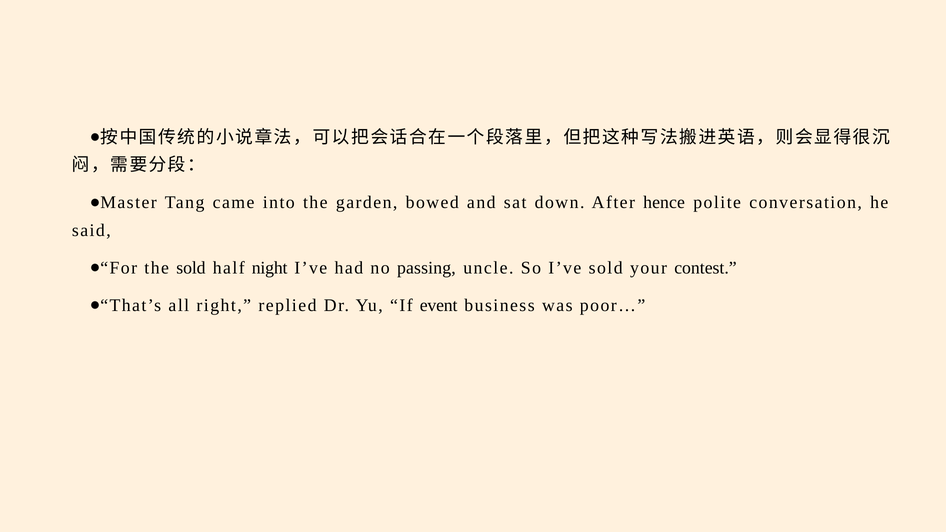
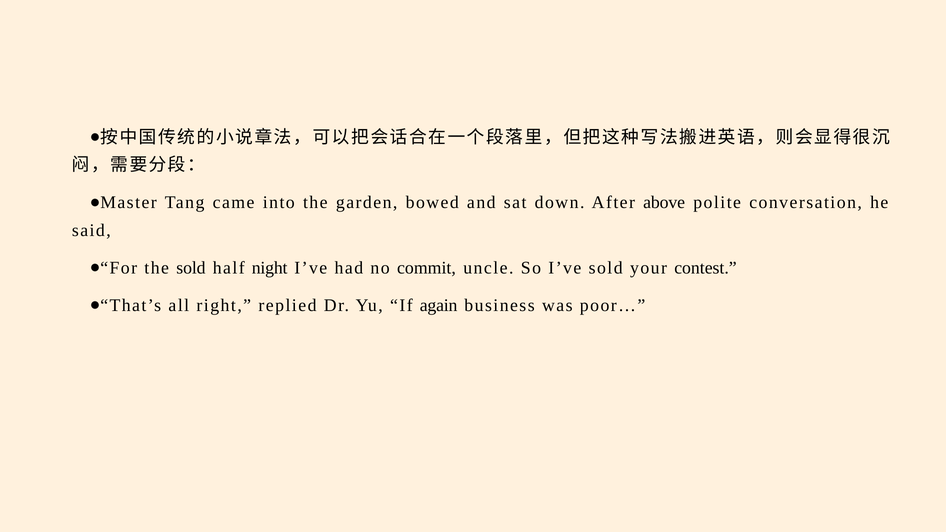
hence: hence -> above
passing: passing -> commit
event: event -> again
